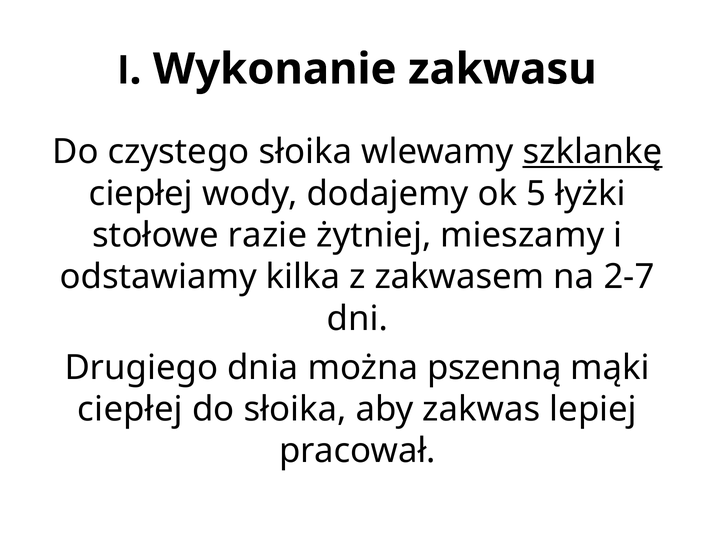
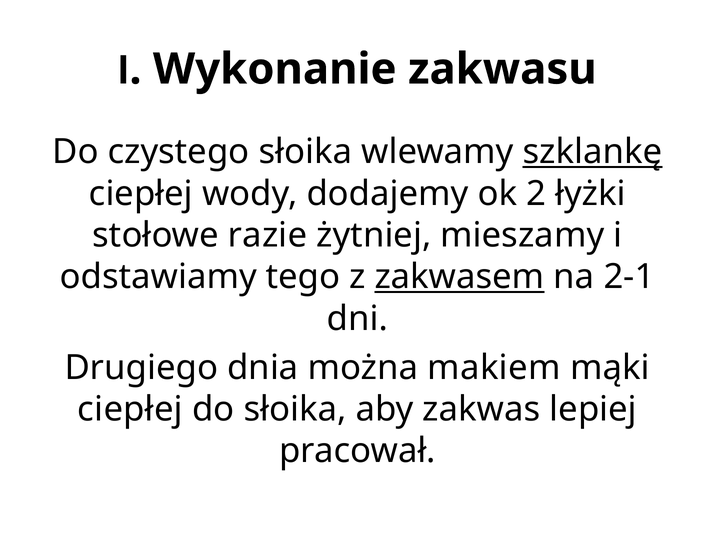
5: 5 -> 2
kilka: kilka -> tego
zakwasem underline: none -> present
2-7: 2-7 -> 2-1
pszenną: pszenną -> makiem
